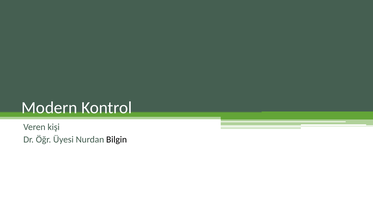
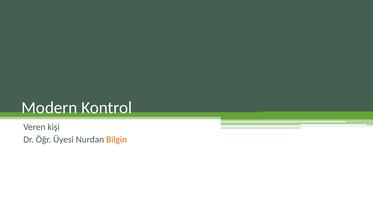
Bilgin colour: black -> orange
